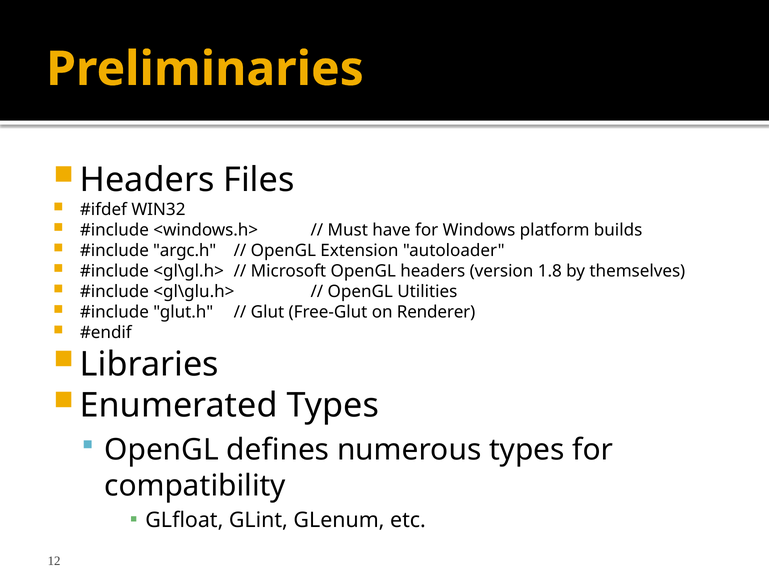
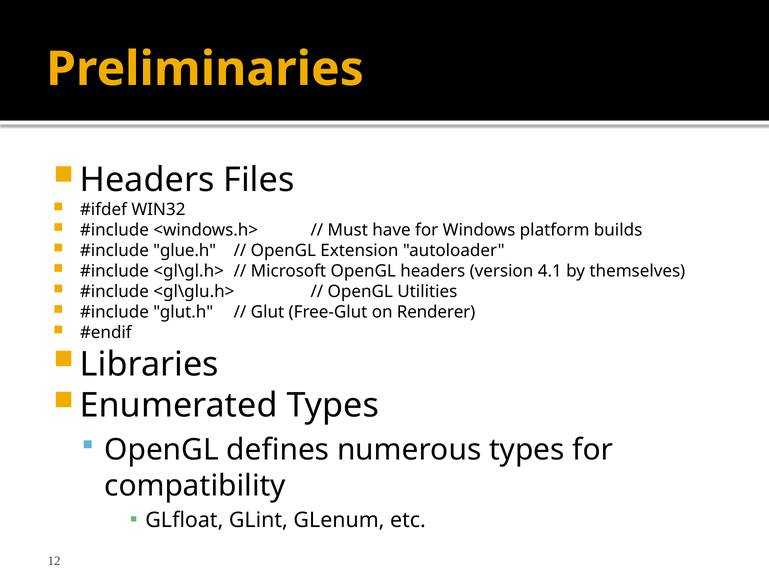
argc.h: argc.h -> glue.h
1.8: 1.8 -> 4.1
